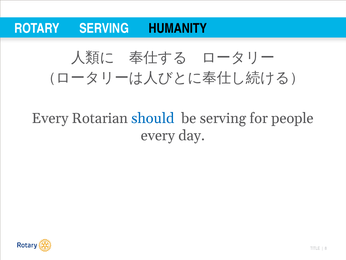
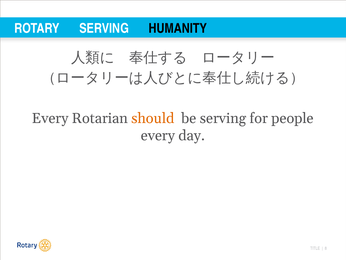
should colour: blue -> orange
